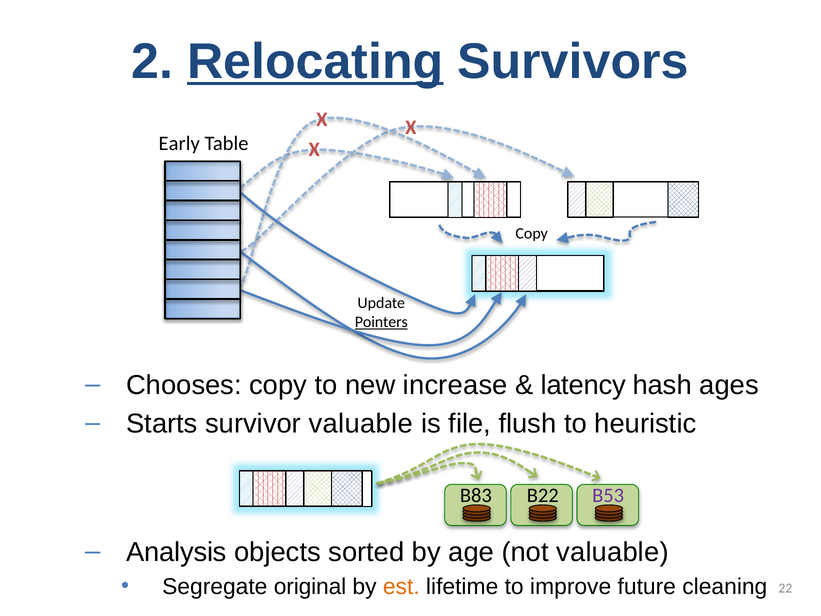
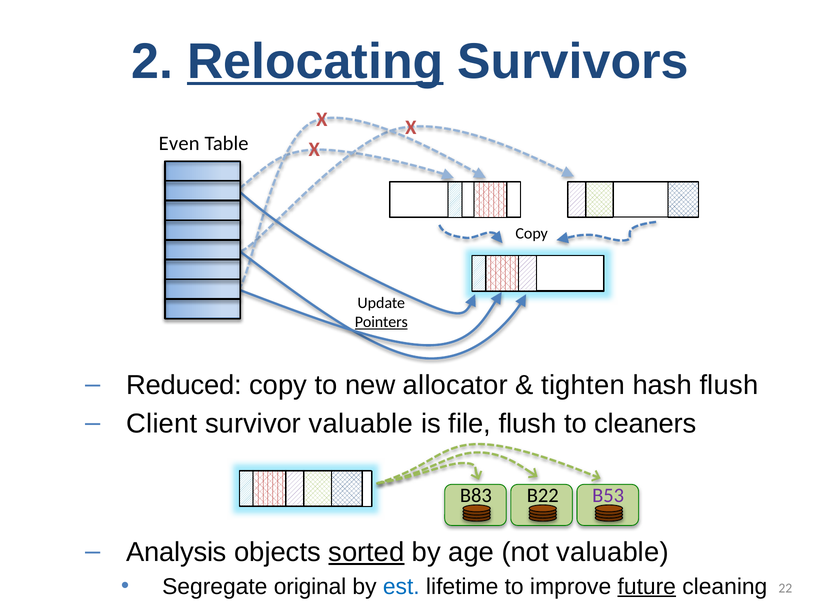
Early: Early -> Even
Chooses: Chooses -> Reduced
increase: increase -> allocator
latency: latency -> tighten
hash ages: ages -> flush
Starts: Starts -> Client
heuristic: heuristic -> cleaners
sorted underline: none -> present
est colour: orange -> blue
future underline: none -> present
